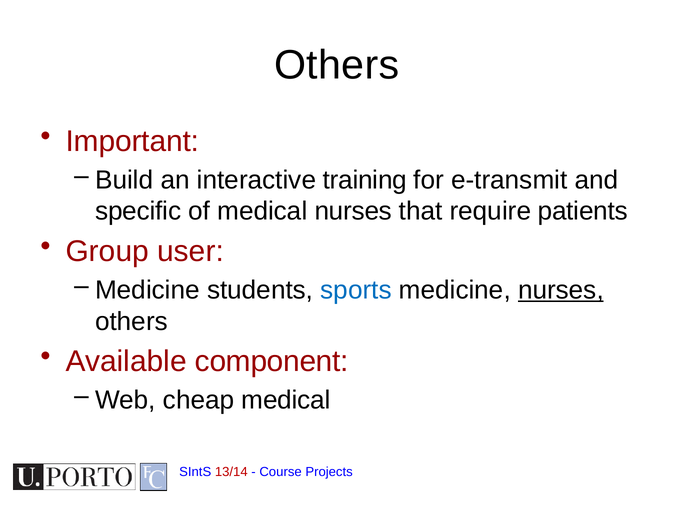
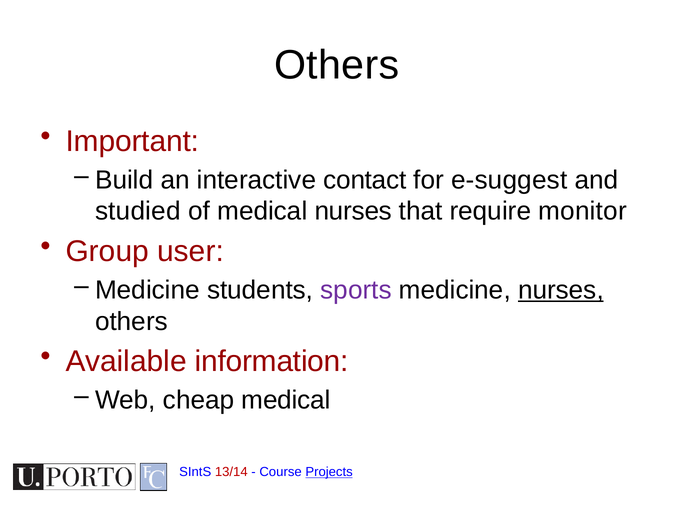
training: training -> contact
e-transmit: e-transmit -> e-suggest
specific: specific -> studied
patients: patients -> monitor
sports colour: blue -> purple
component: component -> information
Projects underline: none -> present
